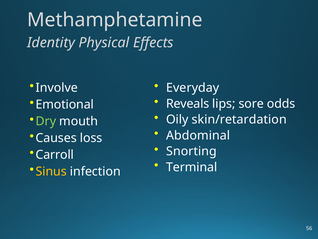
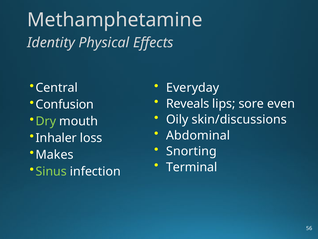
Involve: Involve -> Central
odds: odds -> even
Emotional: Emotional -> Confusion
skin/retardation: skin/retardation -> skin/discussions
Causes: Causes -> Inhaler
Carroll: Carroll -> Makes
Sinus colour: yellow -> light green
